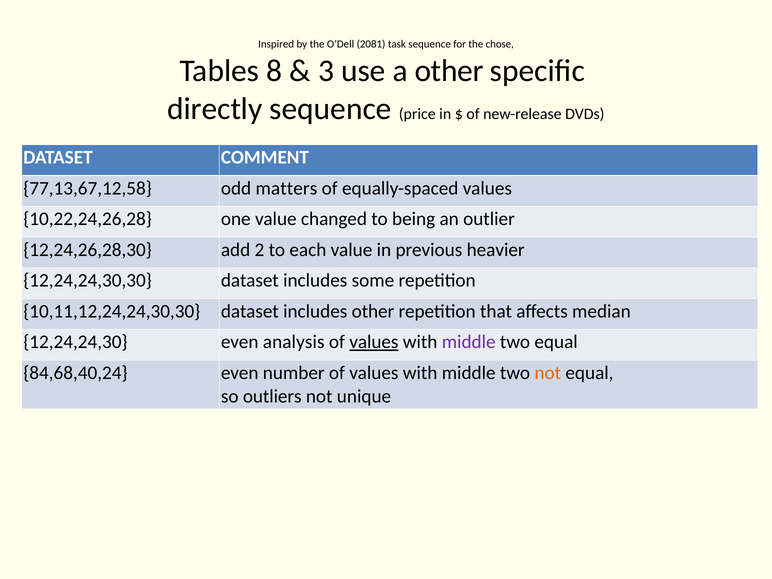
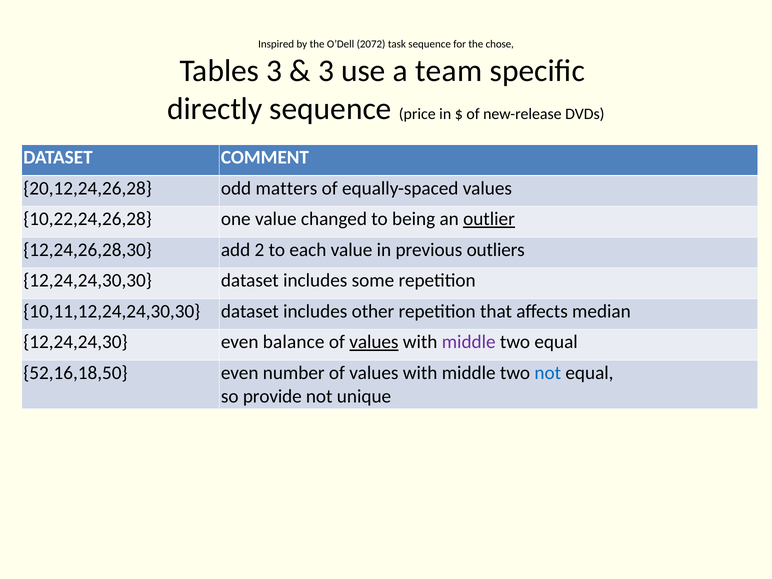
2081: 2081 -> 2072
Tables 8: 8 -> 3
a other: other -> team
77,13,67,12,58: 77,13,67,12,58 -> 20,12,24,26,28
outlier underline: none -> present
heavier: heavier -> outliers
analysis: analysis -> balance
84,68,40,24: 84,68,40,24 -> 52,16,18,50
not at (548, 373) colour: orange -> blue
outliers: outliers -> provide
